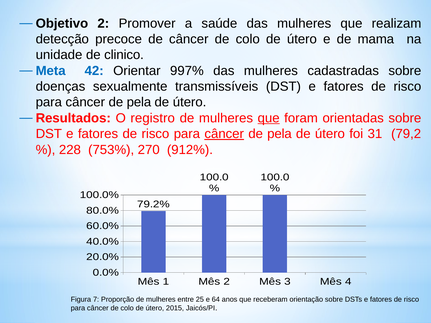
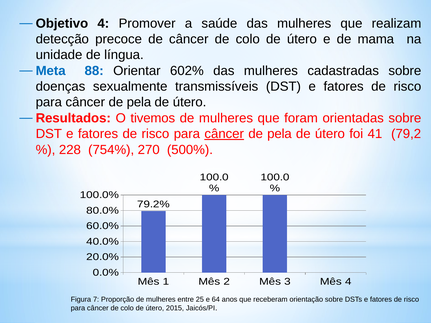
2 at (103, 23): 2 -> 4
clinico: clinico -> língua
42: 42 -> 88
997%: 997% -> 602%
registro: registro -> tivemos
que at (269, 118) underline: present -> none
31: 31 -> 41
753%: 753% -> 754%
912%: 912% -> 500%
